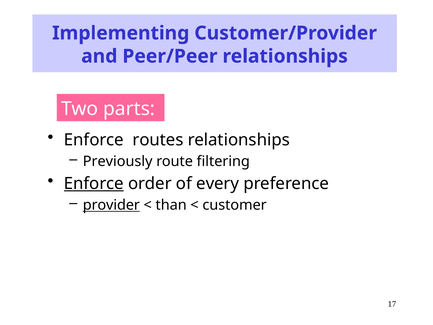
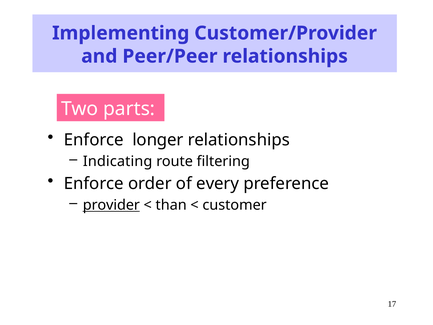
routes: routes -> longer
Previously: Previously -> Indicating
Enforce at (94, 184) underline: present -> none
